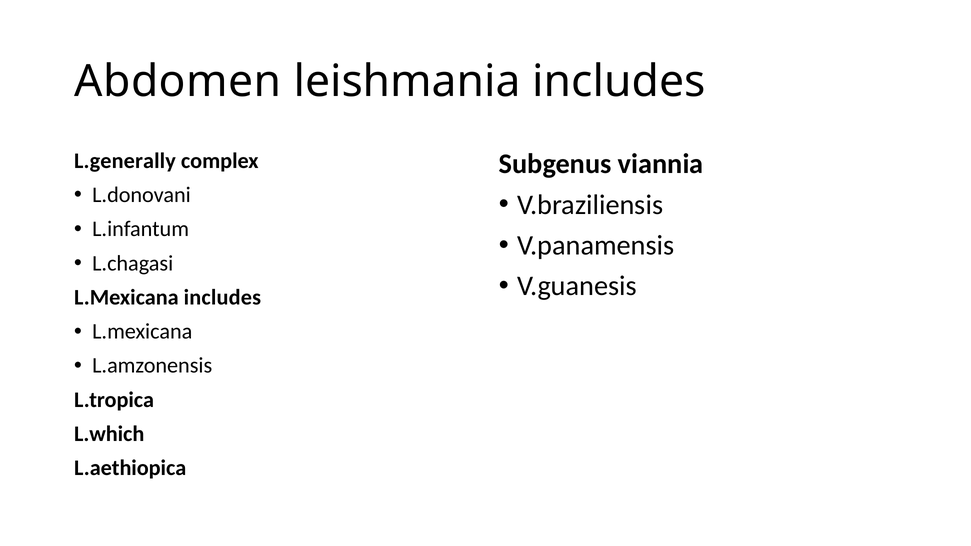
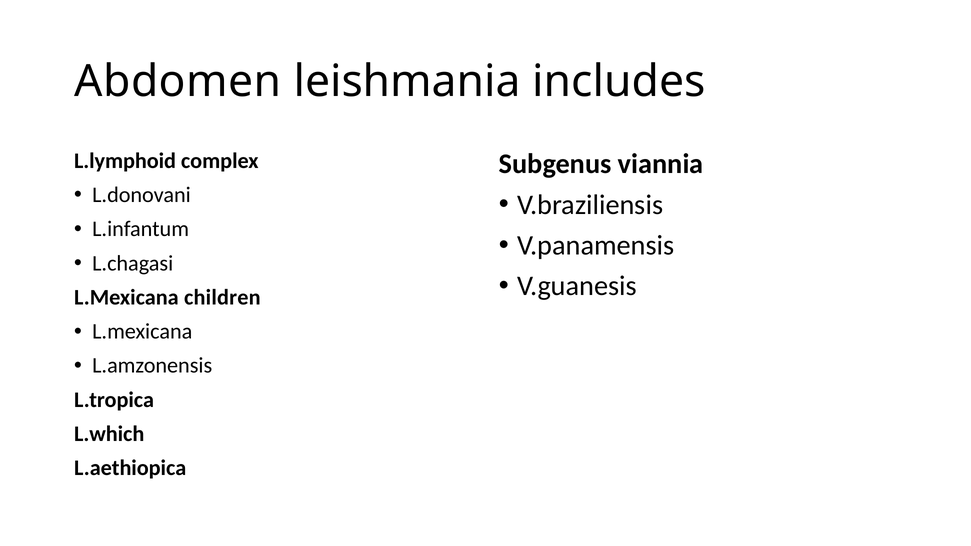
L.generally: L.generally -> L.lymphoid
L.Mexicana includes: includes -> children
